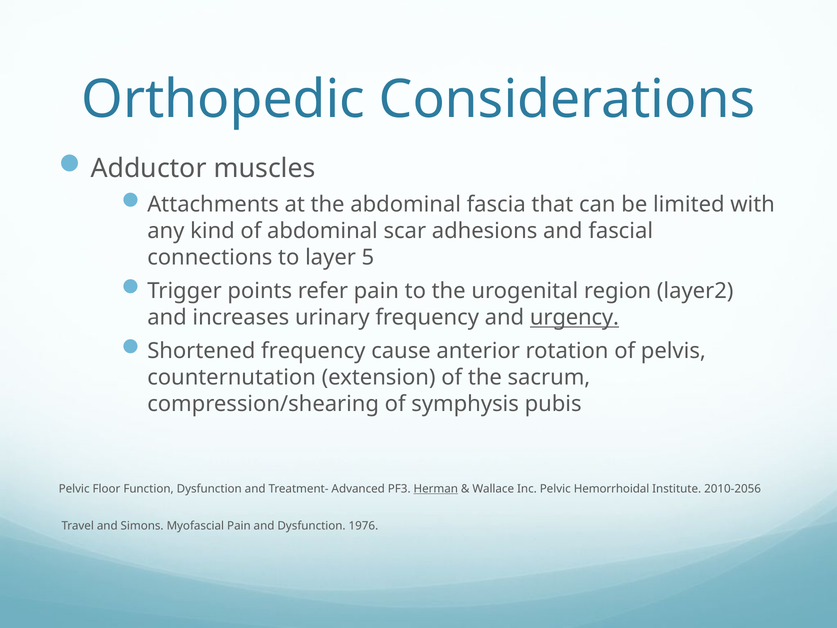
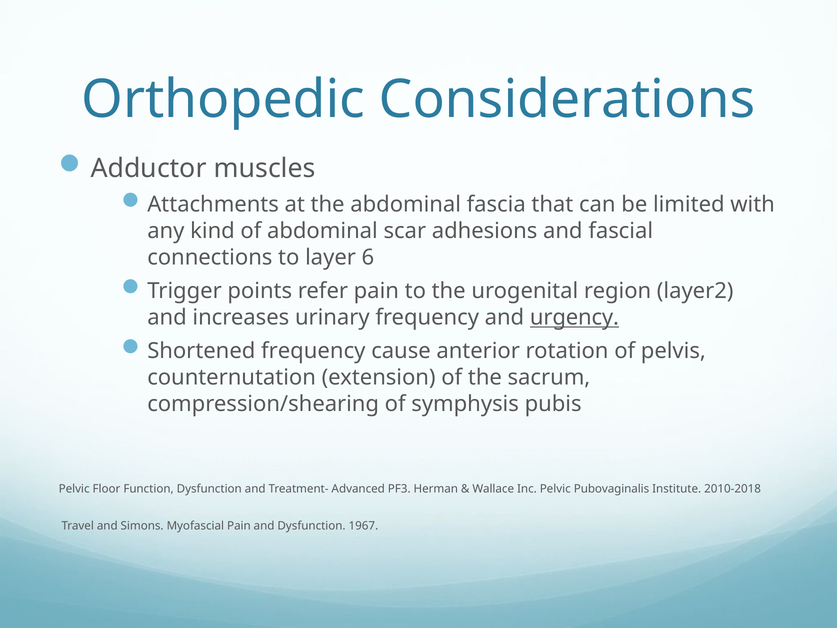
5: 5 -> 6
Herman underline: present -> none
Hemorrhoidal: Hemorrhoidal -> Pubovaginalis
2010-2056: 2010-2056 -> 2010-2018
1976: 1976 -> 1967
